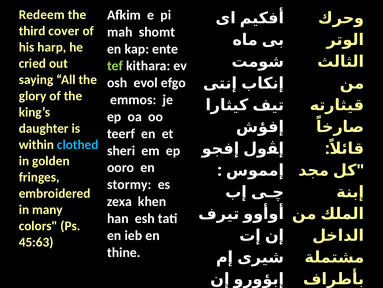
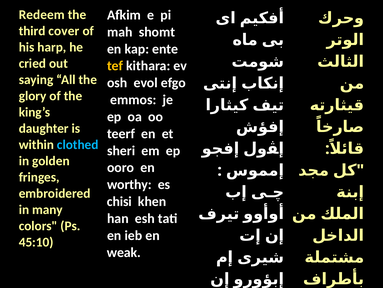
tef colour: light green -> yellow
stormy: stormy -> worthy
zexa: zexa -> chisi
45:63: 45:63 -> 45:10
thine: thine -> weak
